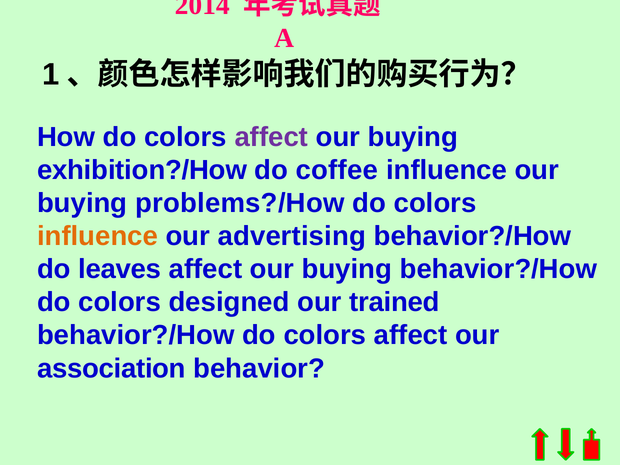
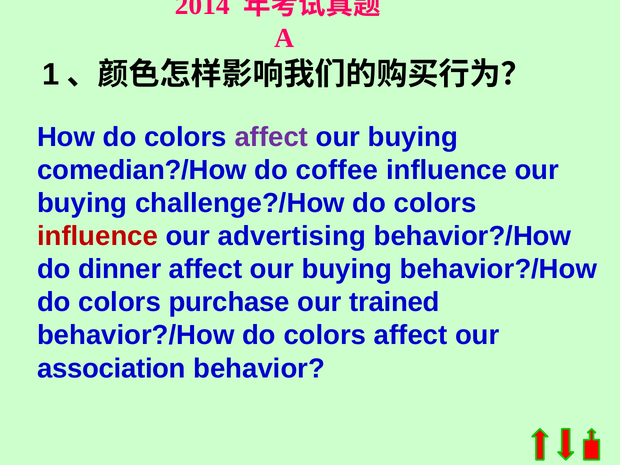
exhibition?/How: exhibition?/How -> comedian?/How
problems?/How: problems?/How -> challenge?/How
influence at (98, 236) colour: orange -> red
leaves: leaves -> dinner
designed: designed -> purchase
